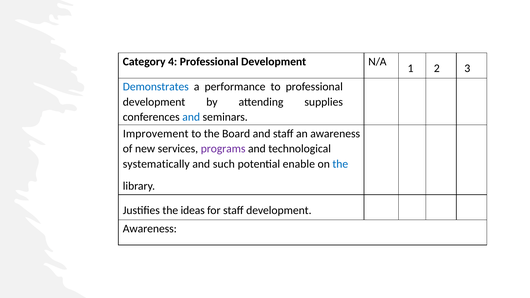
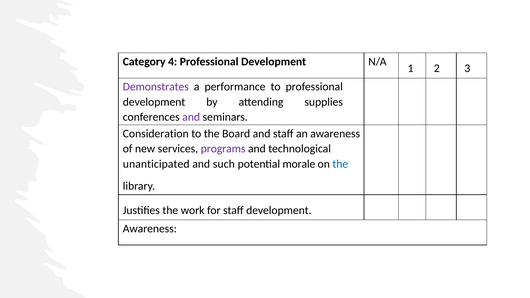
Demonstrates colour: blue -> purple
and at (191, 117) colour: blue -> purple
Improvement: Improvement -> Consideration
systematically: systematically -> unanticipated
enable: enable -> morale
ideas: ideas -> work
